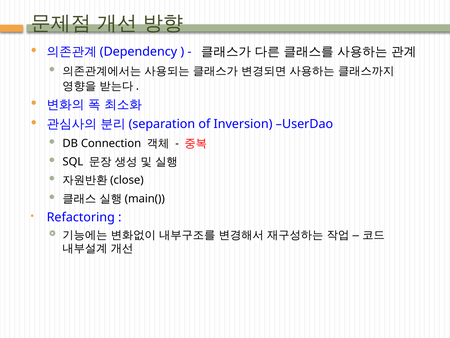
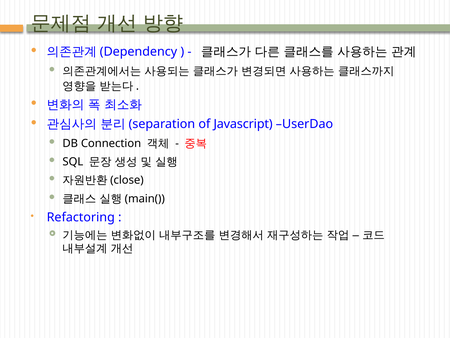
Inversion: Inversion -> Javascript
